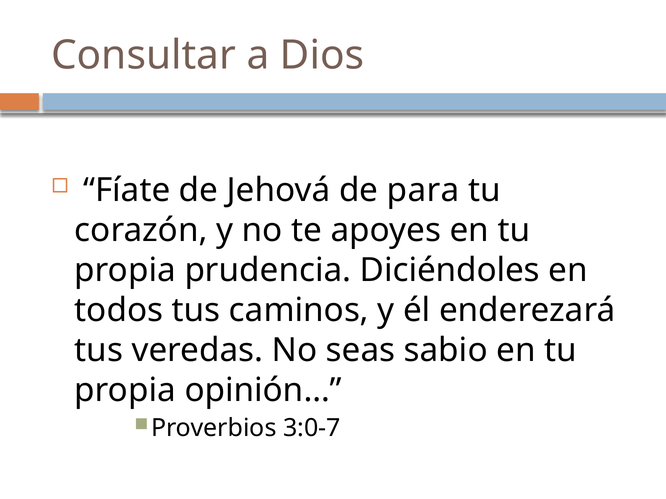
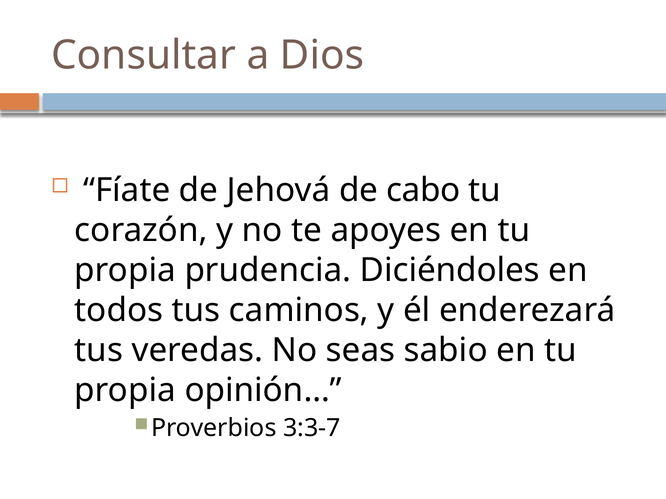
para: para -> cabo
3:0-7: 3:0-7 -> 3:3-7
